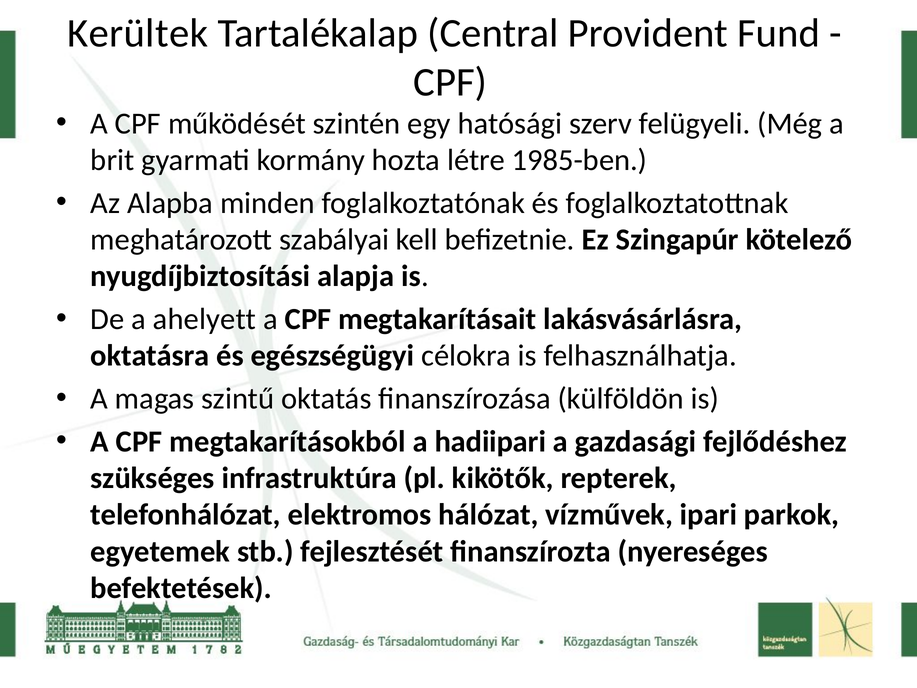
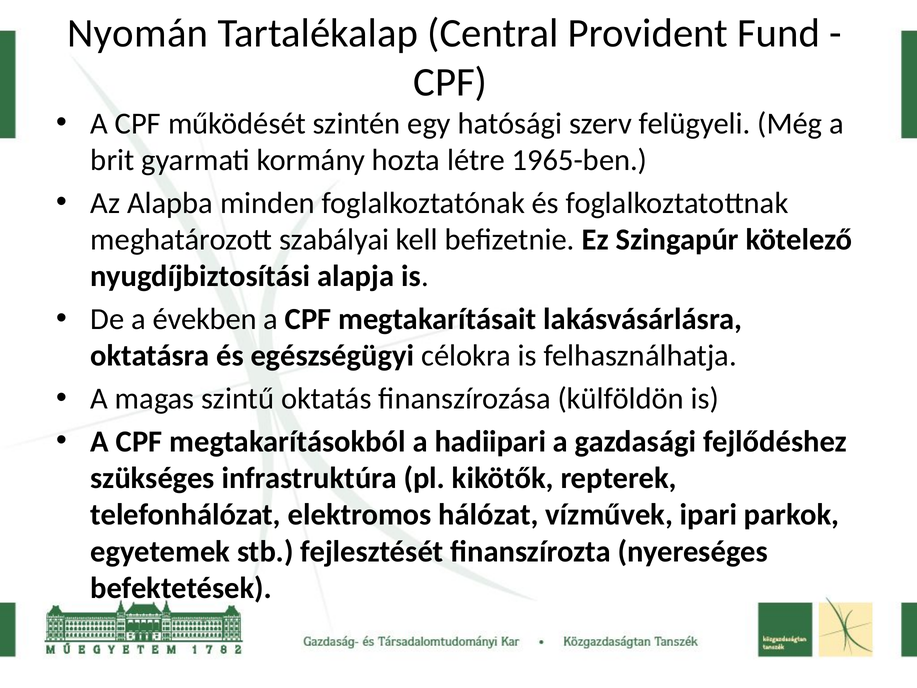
Kerültek: Kerültek -> Nyomán
1985-ben: 1985-ben -> 1965-ben
ahelyett: ahelyett -> években
